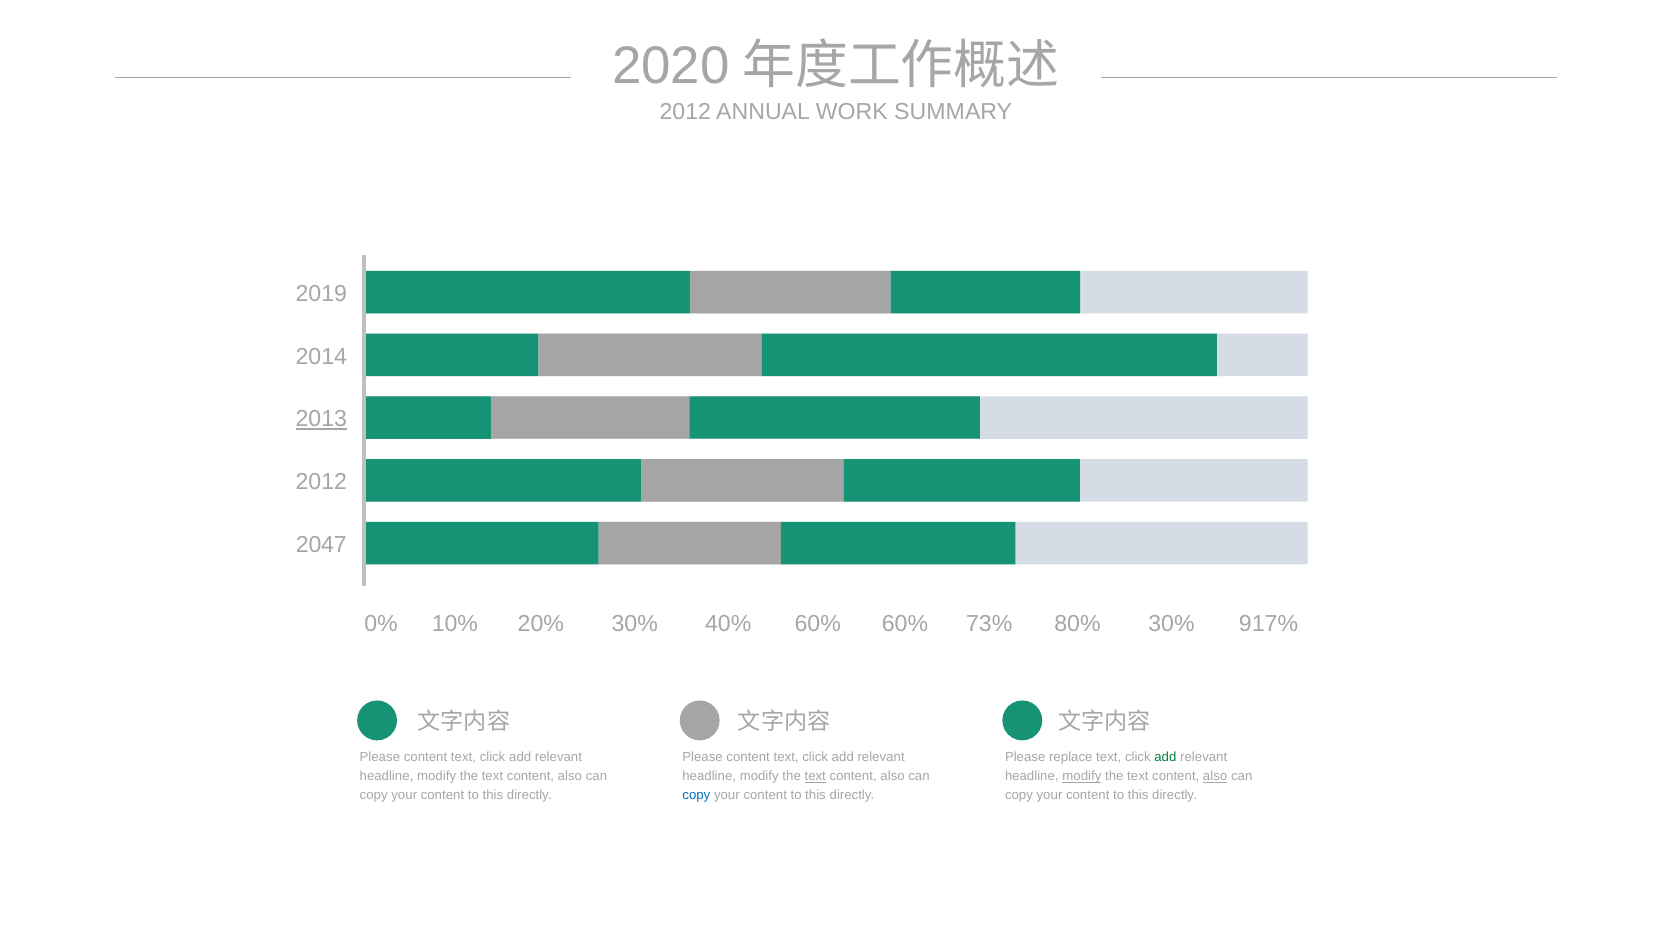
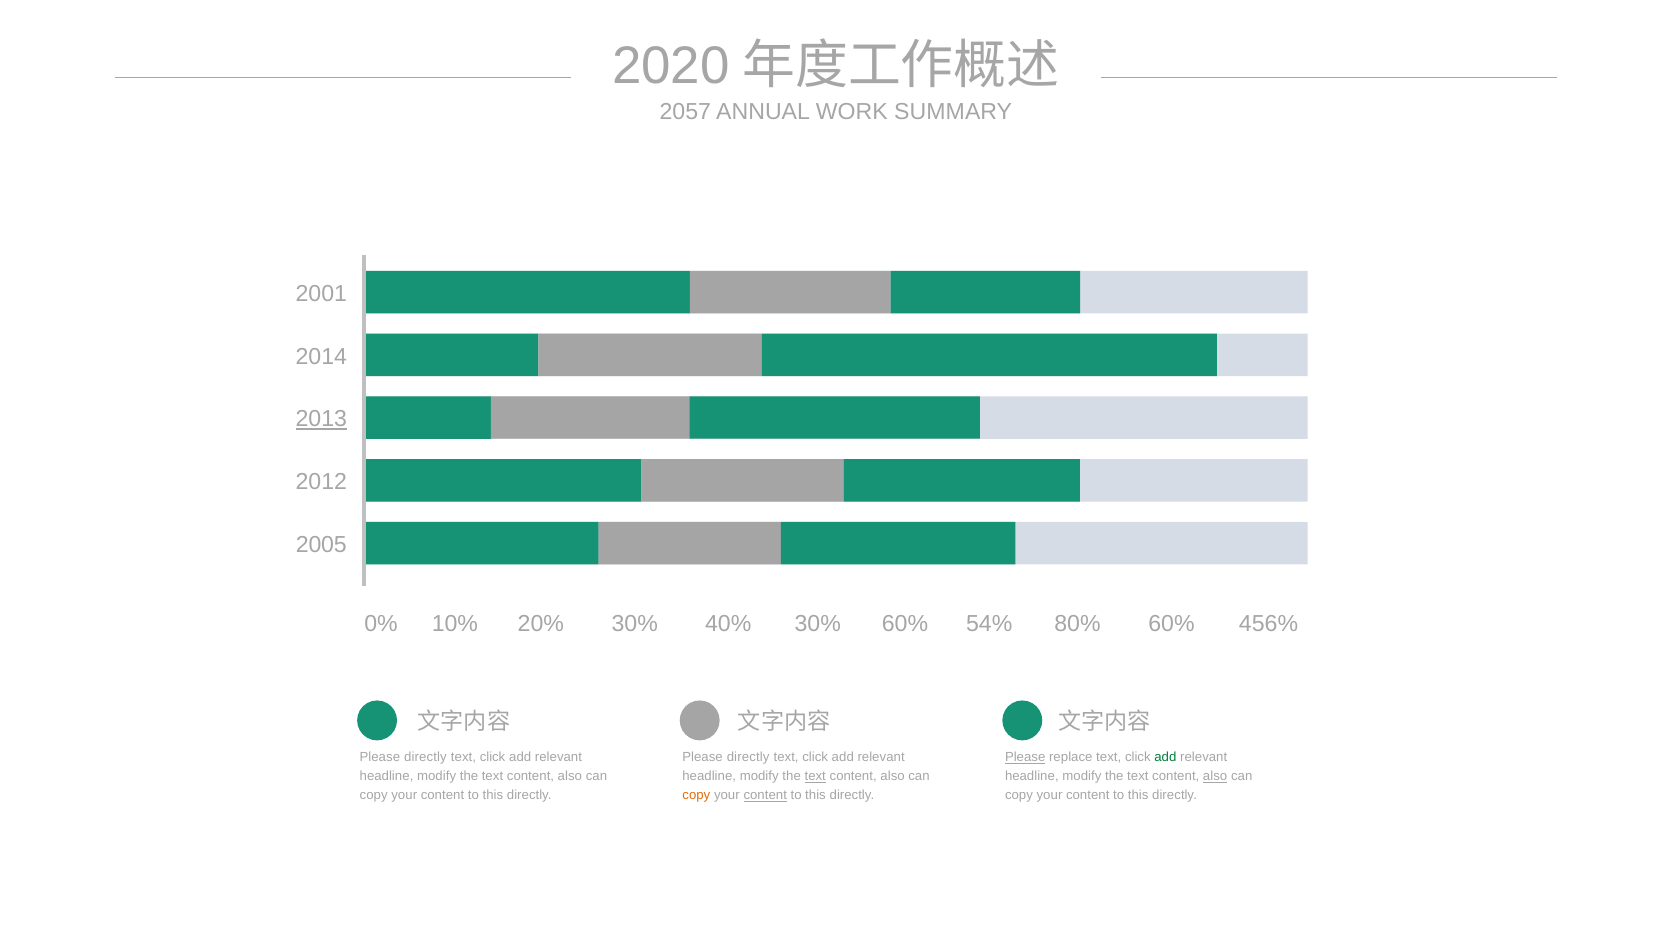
2012 at (685, 112): 2012 -> 2057
2019: 2019 -> 2001
2047: 2047 -> 2005
40% 60%: 60% -> 30%
73%: 73% -> 54%
80% 30%: 30% -> 60%
917%: 917% -> 456%
content at (426, 757): content -> directly
content at (748, 757): content -> directly
Please at (1025, 757) underline: none -> present
modify at (1082, 776) underline: present -> none
copy at (696, 795) colour: blue -> orange
content at (765, 795) underline: none -> present
